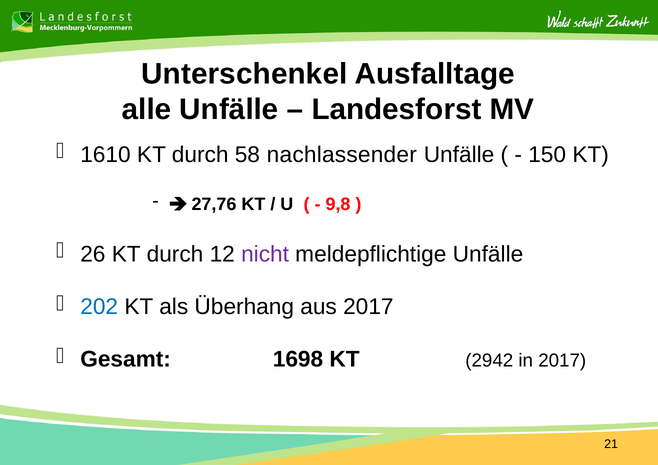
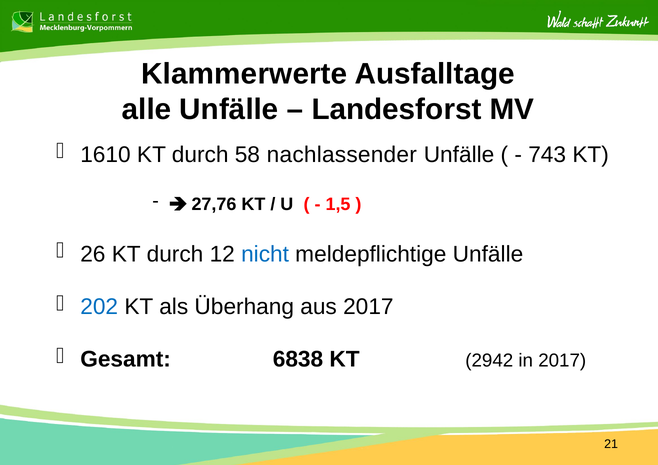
Unterschenkel: Unterschenkel -> Klammerwerte
150: 150 -> 743
9,8: 9,8 -> 1,5
nicht colour: purple -> blue
1698: 1698 -> 6838
